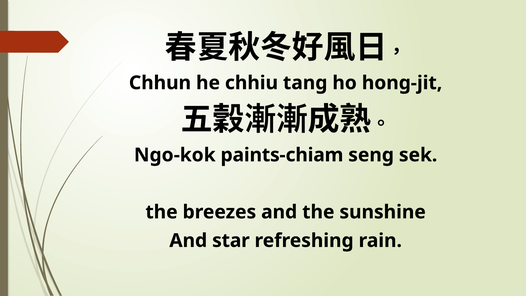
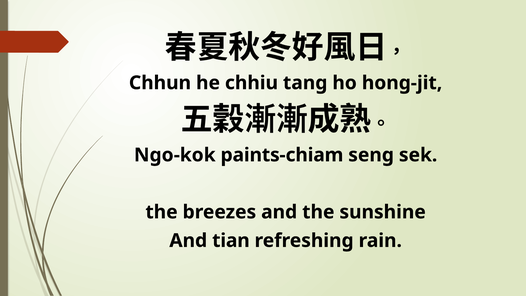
star: star -> tian
